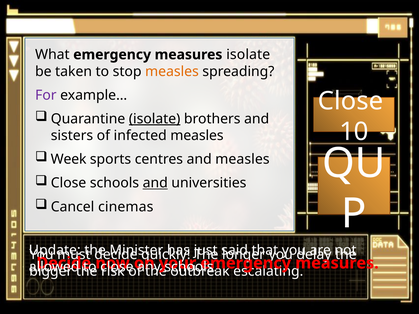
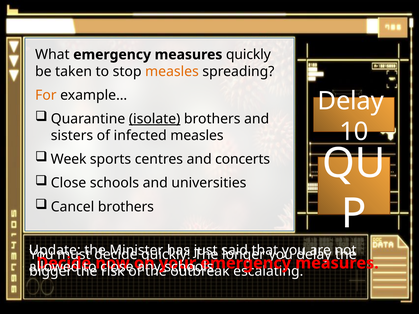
measures isolate: isolate -> quickly
For colour: purple -> orange
Close at (351, 101): Close -> Delay
and measles: measles -> concerts
and at (155, 183) underline: present -> none
Cancel cinemas: cinemas -> brothers
